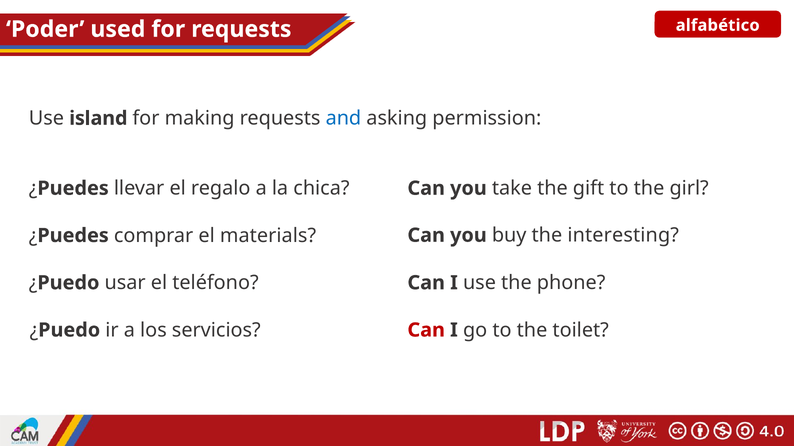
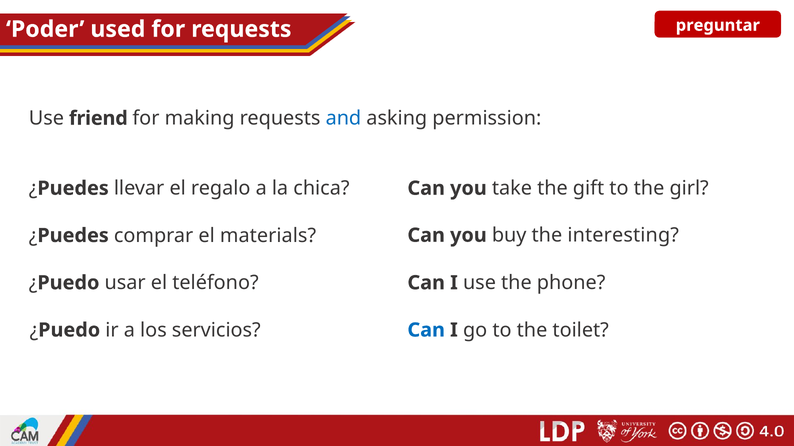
alfabético: alfabético -> preguntar
island: island -> friend
Can at (426, 331) colour: red -> blue
